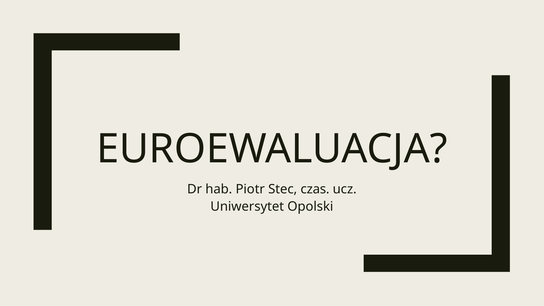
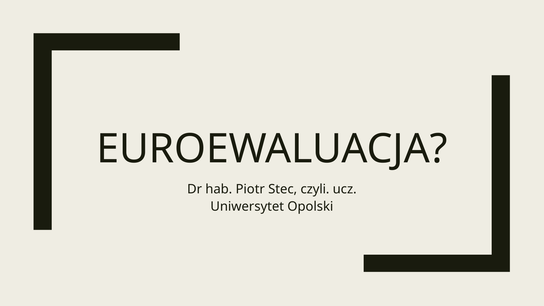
czas: czas -> czyli
